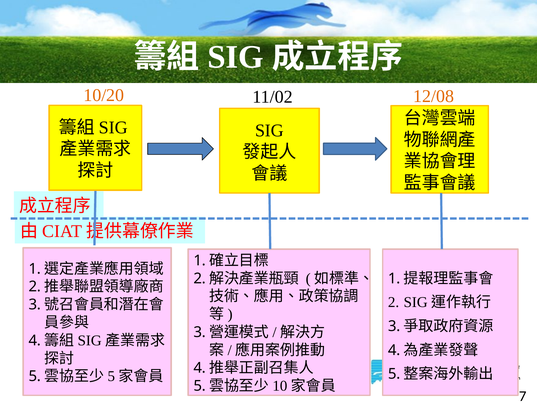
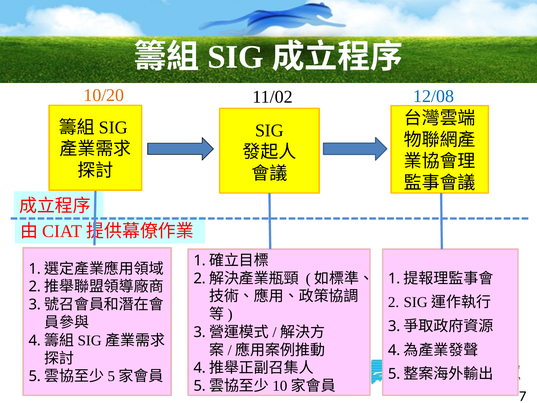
12/08 colour: orange -> blue
